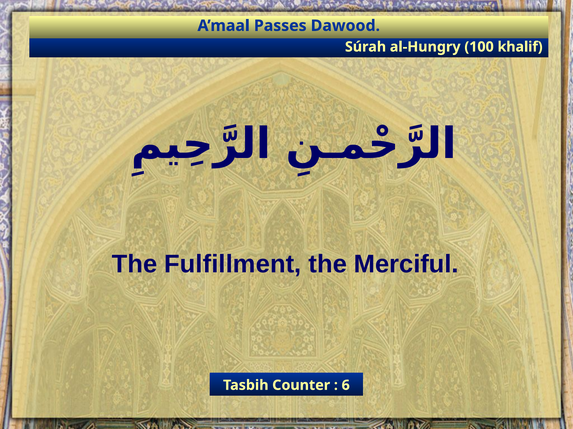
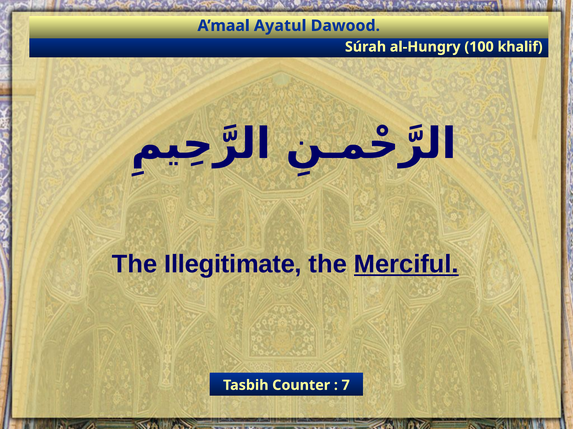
Passes: Passes -> Ayatul
Fulfillment: Fulfillment -> Illegitimate
Merciful underline: none -> present
6: 6 -> 7
